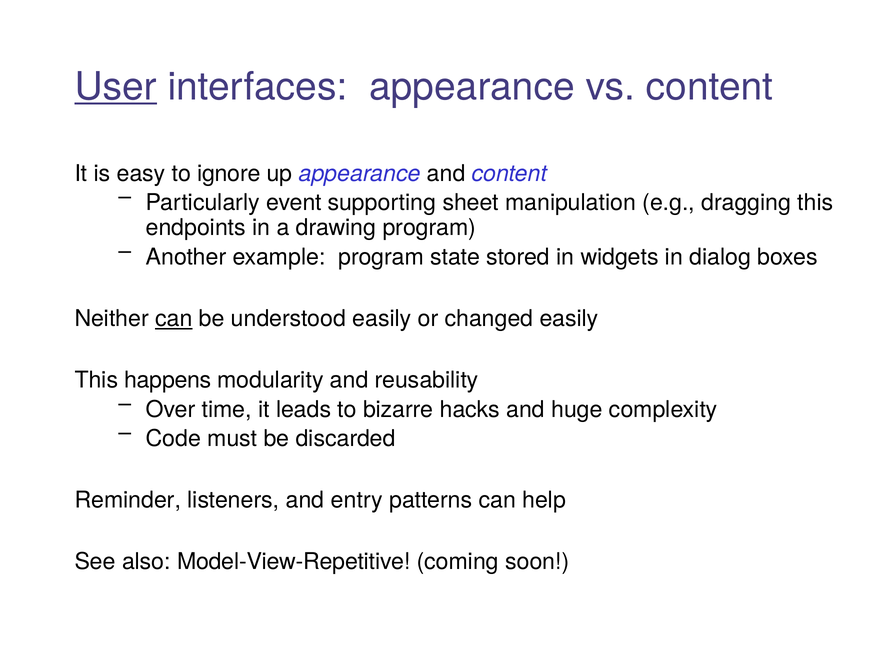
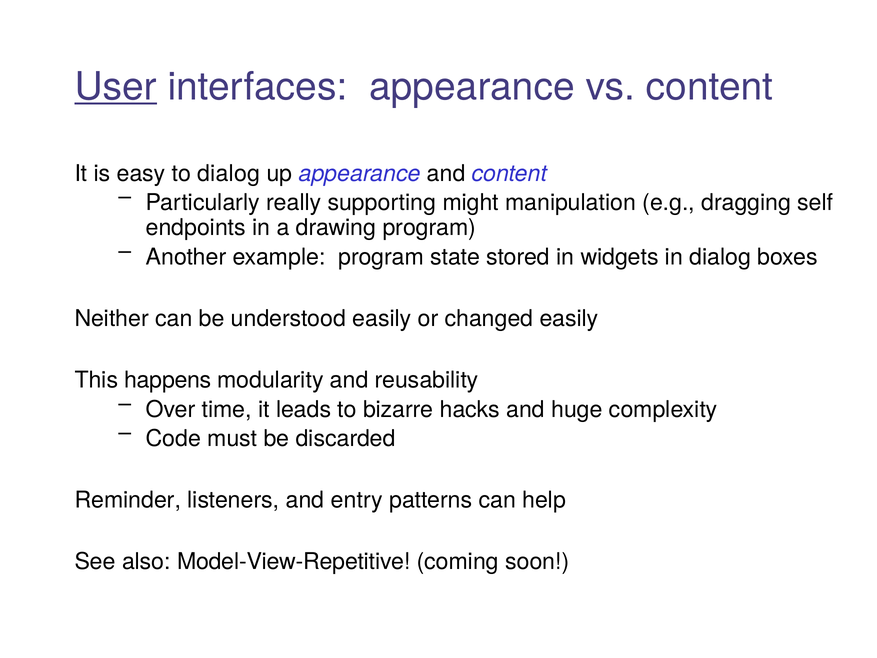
to ignore: ignore -> dialog
event: event -> really
sheet: sheet -> might
dragging this: this -> self
can at (174, 319) underline: present -> none
